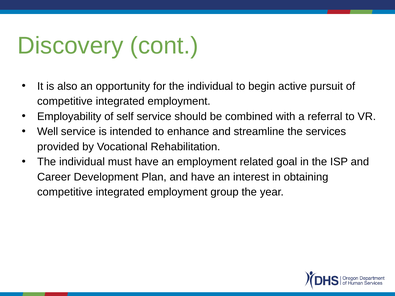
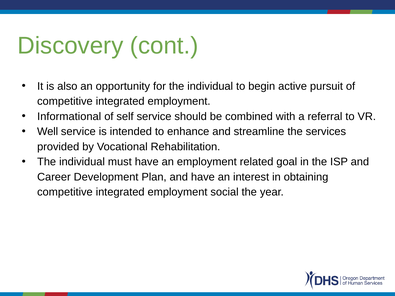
Employability: Employability -> Informational
group: group -> social
